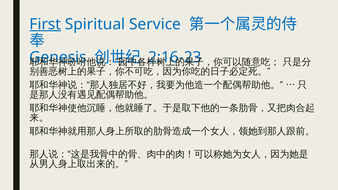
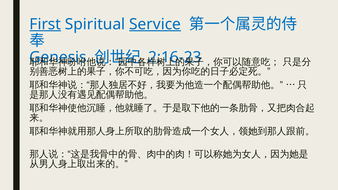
Service underline: none -> present
